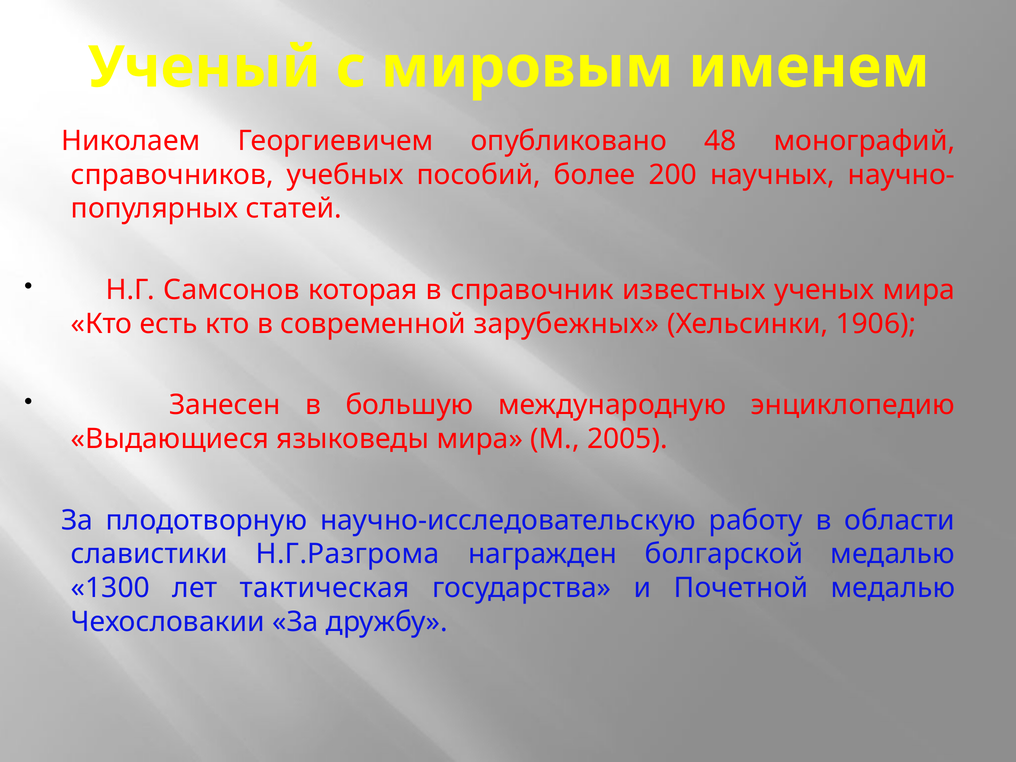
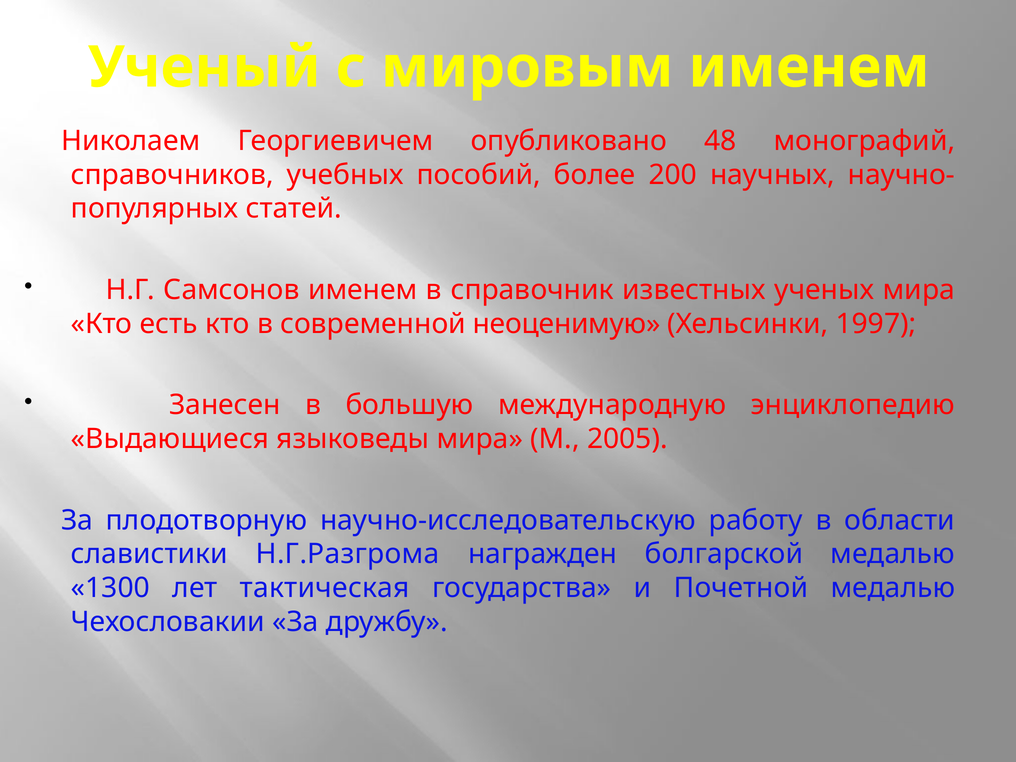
Самсонов которая: которая -> именем
зарубежных: зарубежных -> неоценимую
1906: 1906 -> 1997
